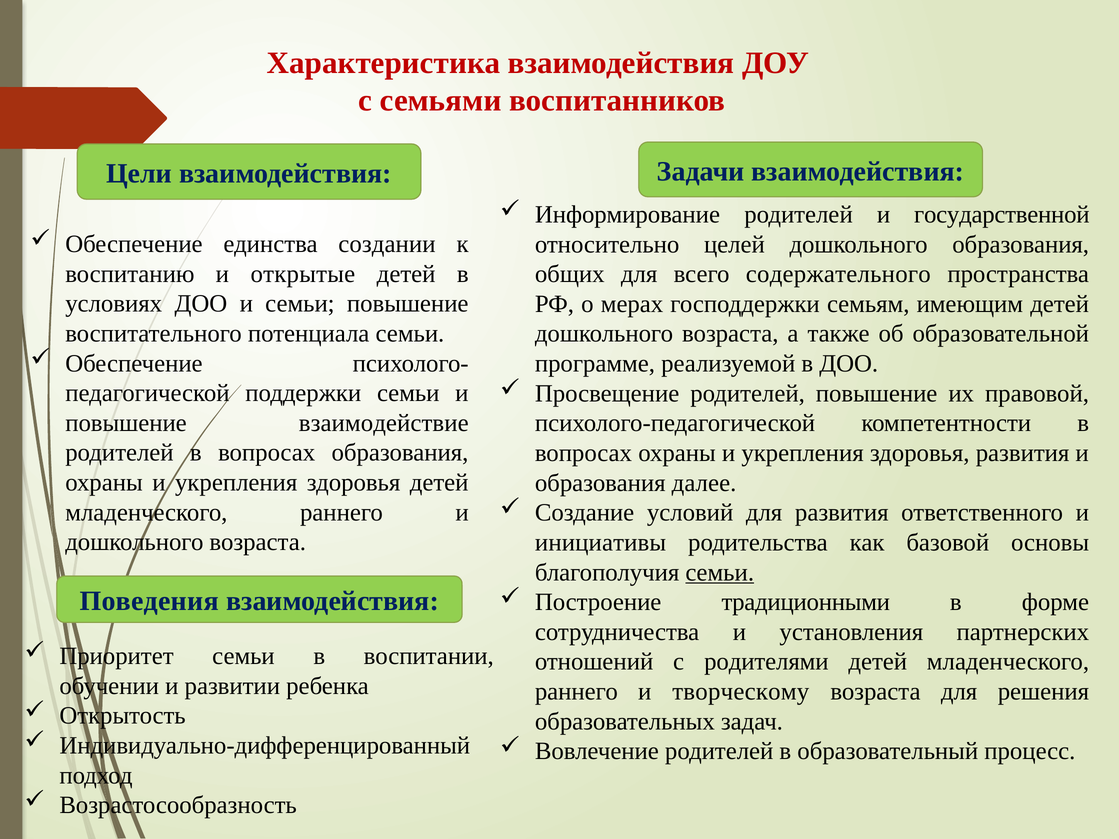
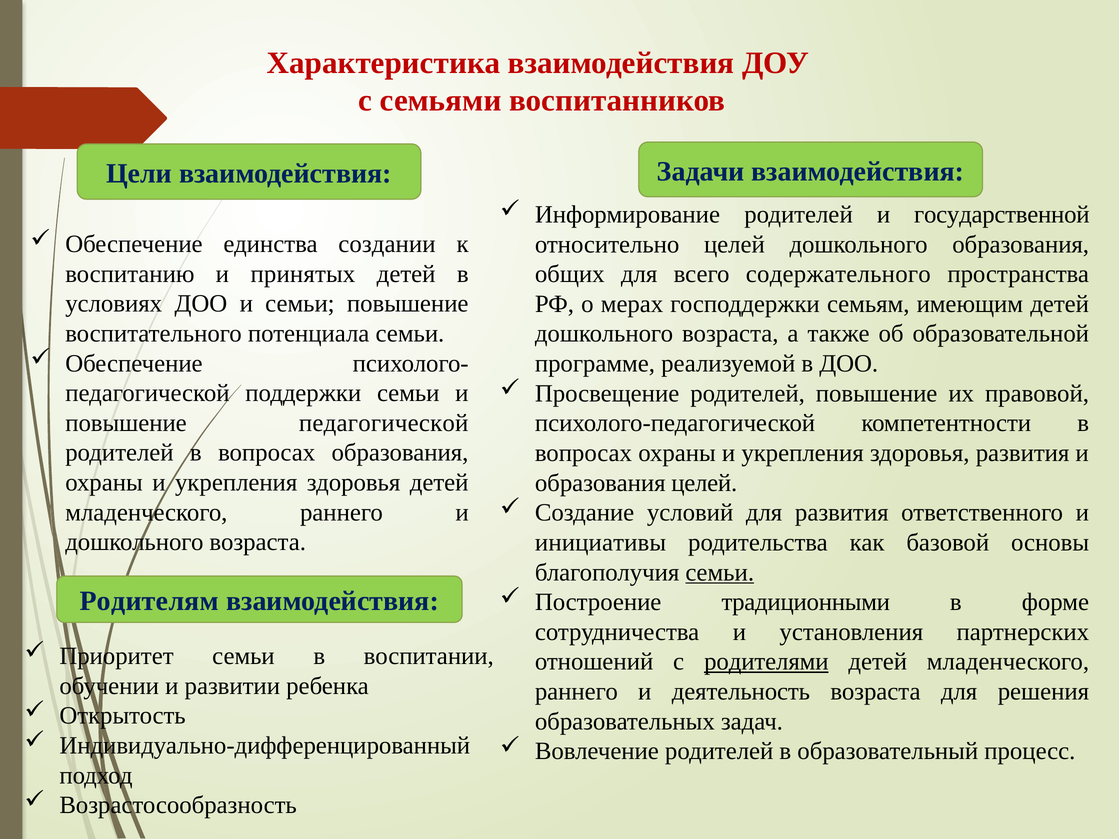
открытые: открытые -> принятых
повышение взаимодействие: взаимодействие -> педагогической
образования далее: далее -> целей
Поведения: Поведения -> Родителям
родителями underline: none -> present
творческому: творческому -> деятельность
